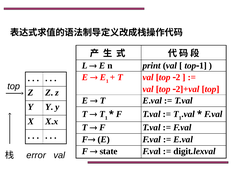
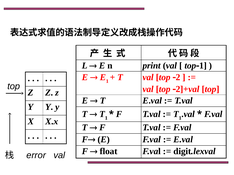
state: state -> float
